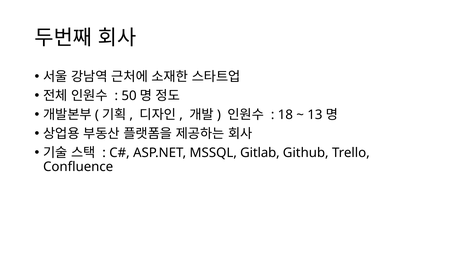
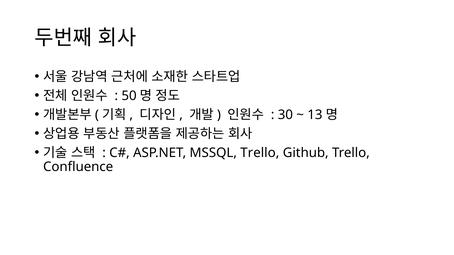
18: 18 -> 30
MSSQL Gitlab: Gitlab -> Trello
